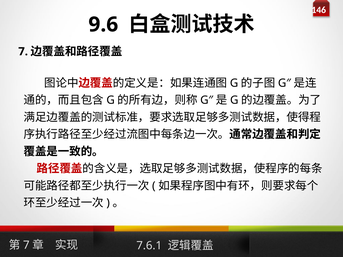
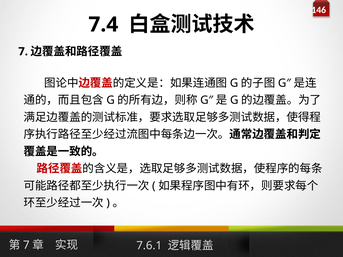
9.6: 9.6 -> 7.4
